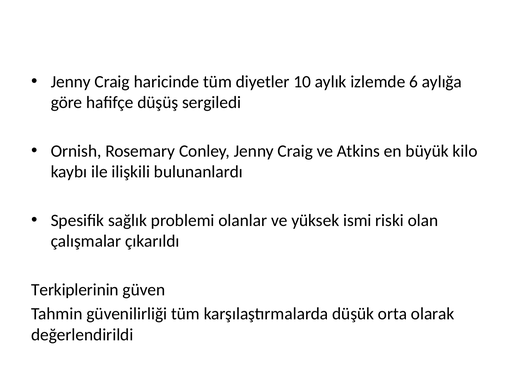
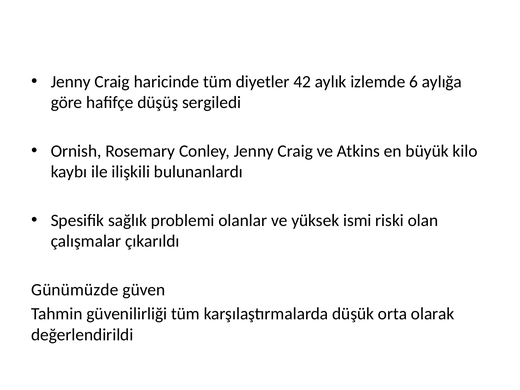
10: 10 -> 42
Terkiplerinin: Terkiplerinin -> Günümüzde
